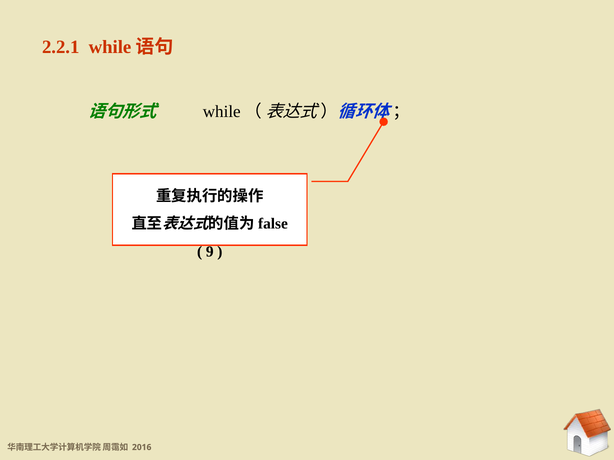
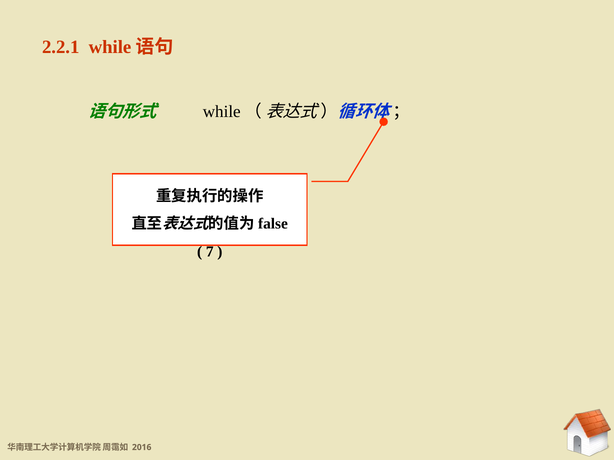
9: 9 -> 7
